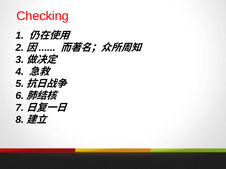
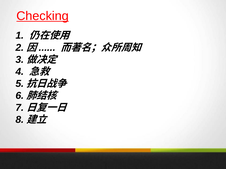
Checking underline: none -> present
